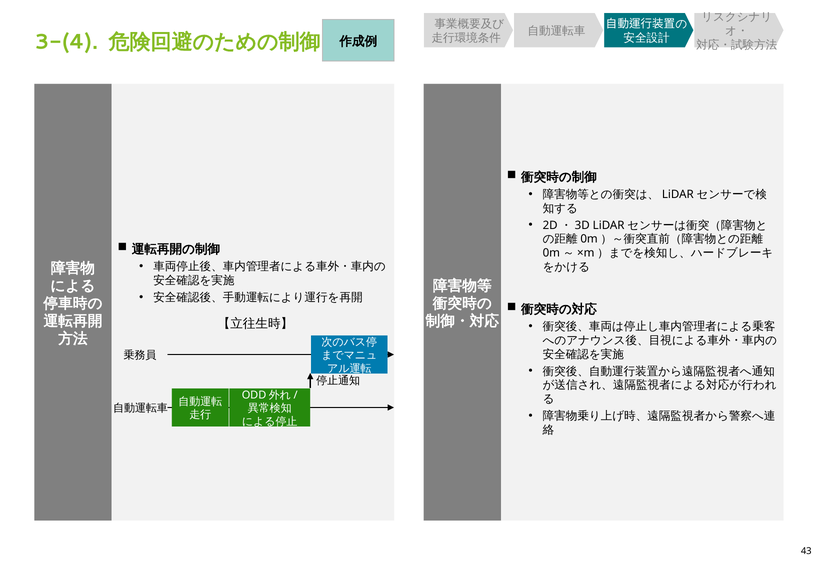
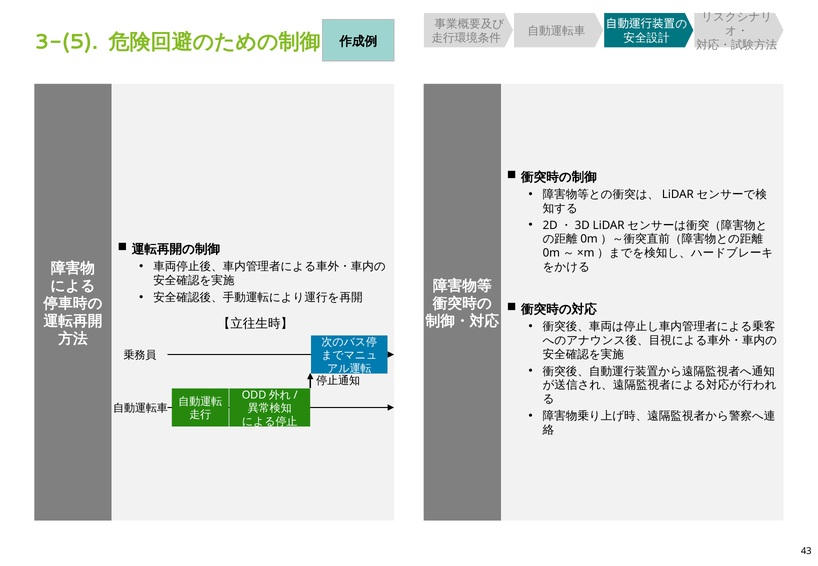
3-(4: 3-(4 -> 3-(5
